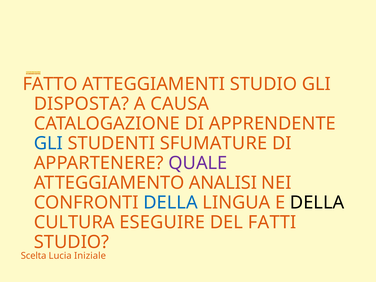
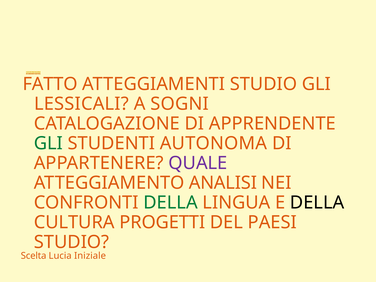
DISPOSTA: DISPOSTA -> LESSICALI
CAUSA: CAUSA -> SOGNI
GLI at (48, 143) colour: blue -> green
SFUMATURE: SFUMATURE -> AUTONOMA
DELLA at (171, 203) colour: blue -> green
ESEGUIRE: ESEGUIRE -> PROGETTI
FATTI: FATTI -> PAESI
